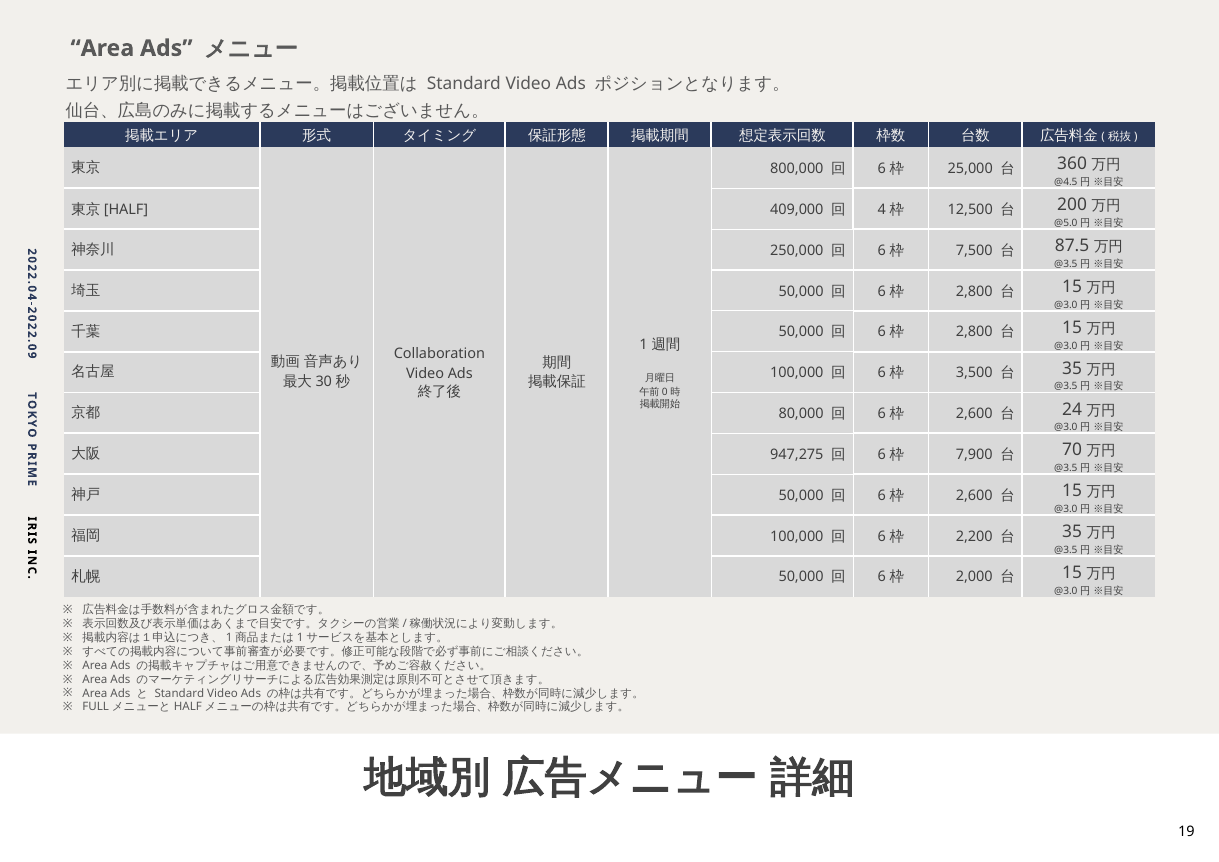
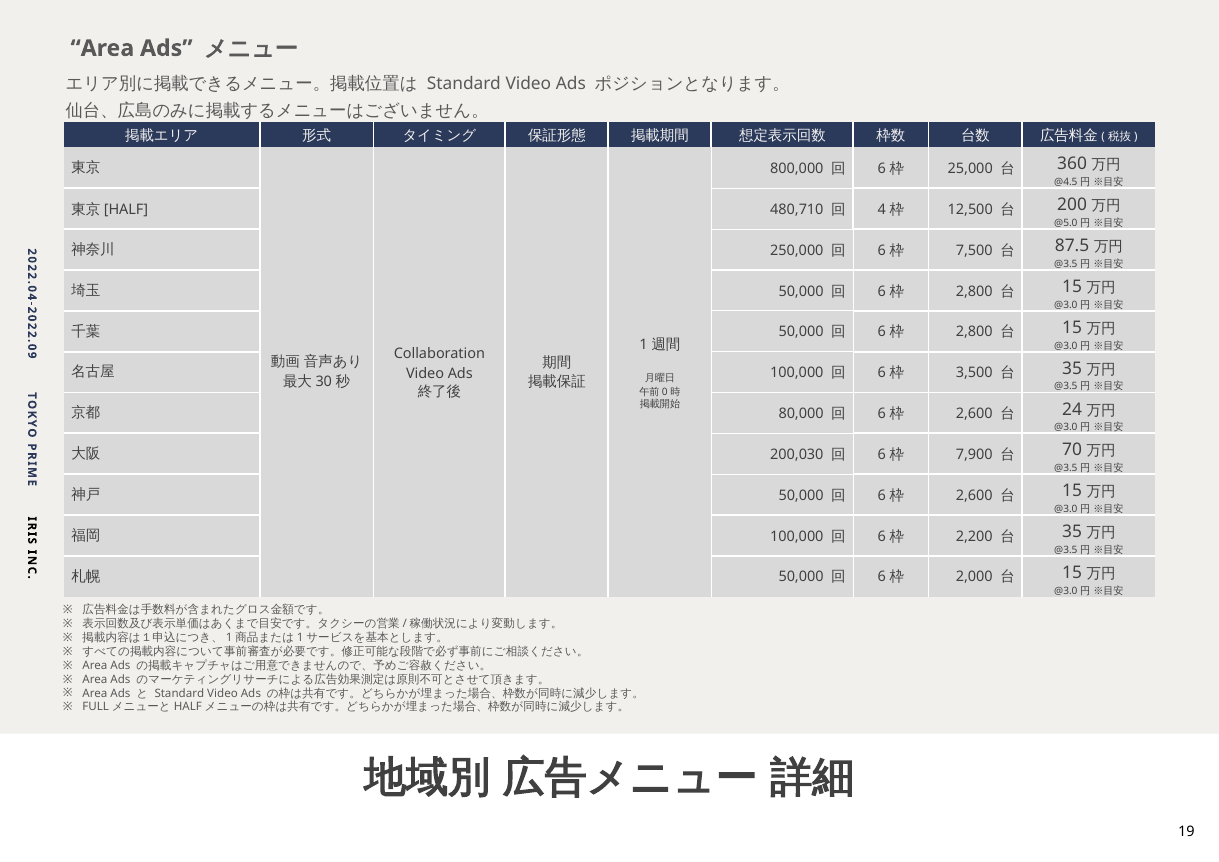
409,000: 409,000 -> 480,710
947,275: 947,275 -> 200,030
